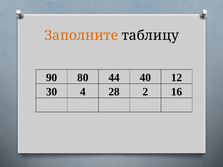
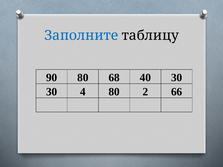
Заполните colour: orange -> blue
44: 44 -> 68
40 12: 12 -> 30
4 28: 28 -> 80
16: 16 -> 66
